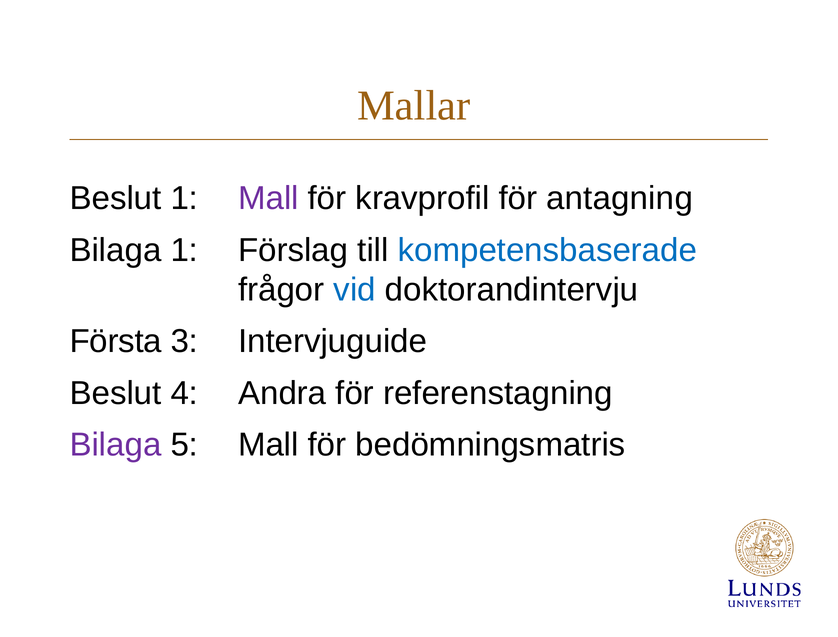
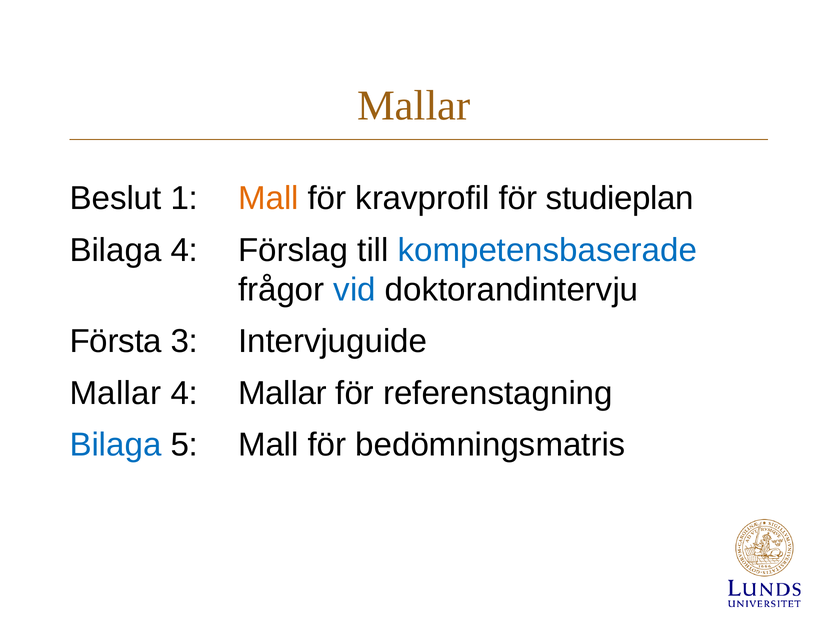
Mall at (268, 199) colour: purple -> orange
antagning: antagning -> studieplan
Bilaga 1: 1 -> 4
Beslut at (116, 393): Beslut -> Mallar
4 Andra: Andra -> Mallar
Bilaga at (116, 445) colour: purple -> blue
